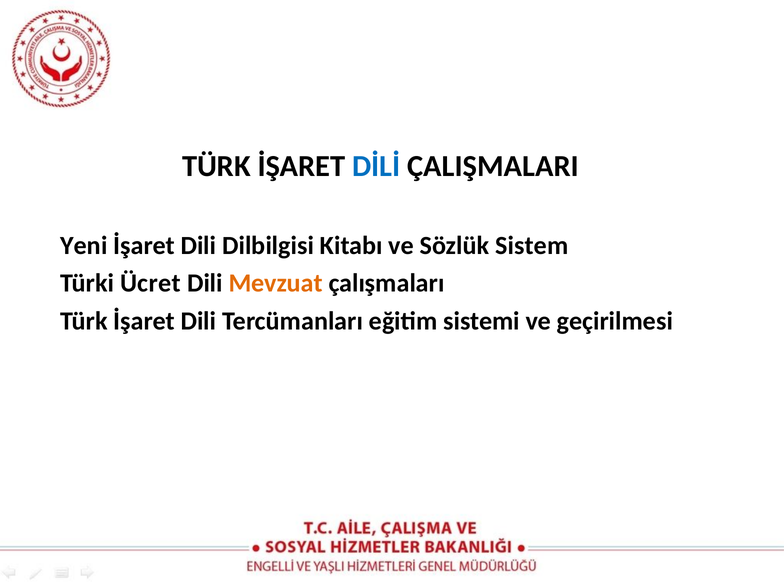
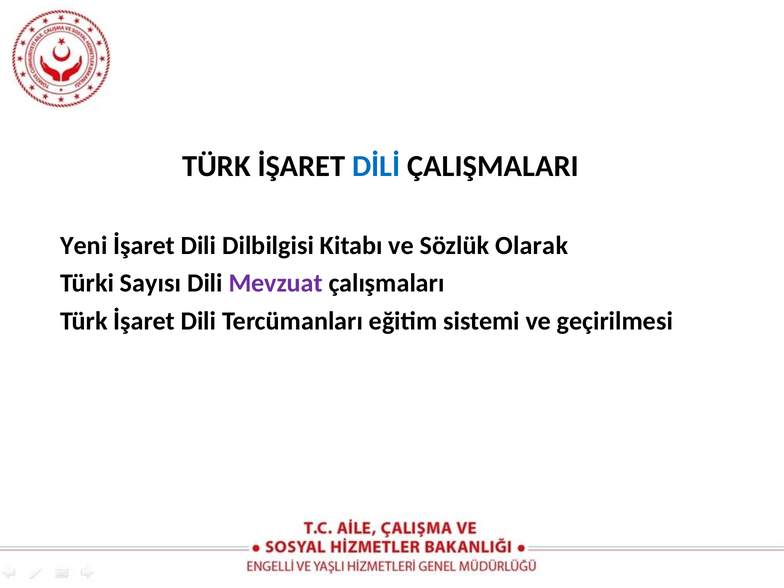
Sistem: Sistem -> Olarak
Ücret: Ücret -> Sayısı
Mevzuat colour: orange -> purple
